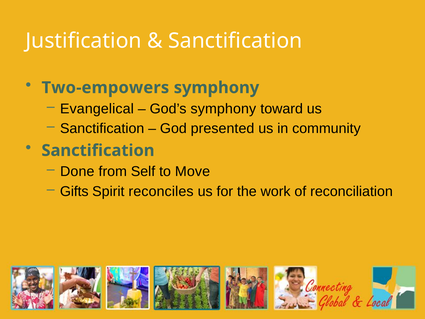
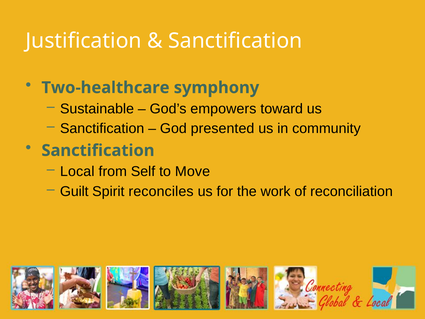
Two-empowers: Two-empowers -> Two-healthcare
Evangelical: Evangelical -> Sustainable
God’s symphony: symphony -> empowers
Done: Done -> Local
Gifts: Gifts -> Guilt
